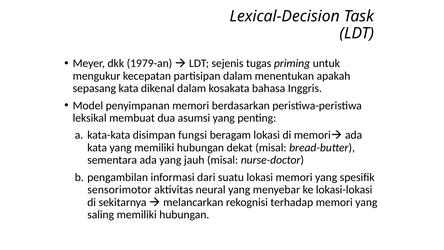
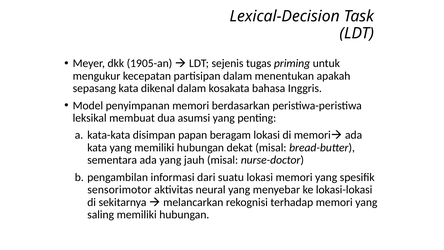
1979-an: 1979-an -> 1905-an
fungsi: fungsi -> papan
